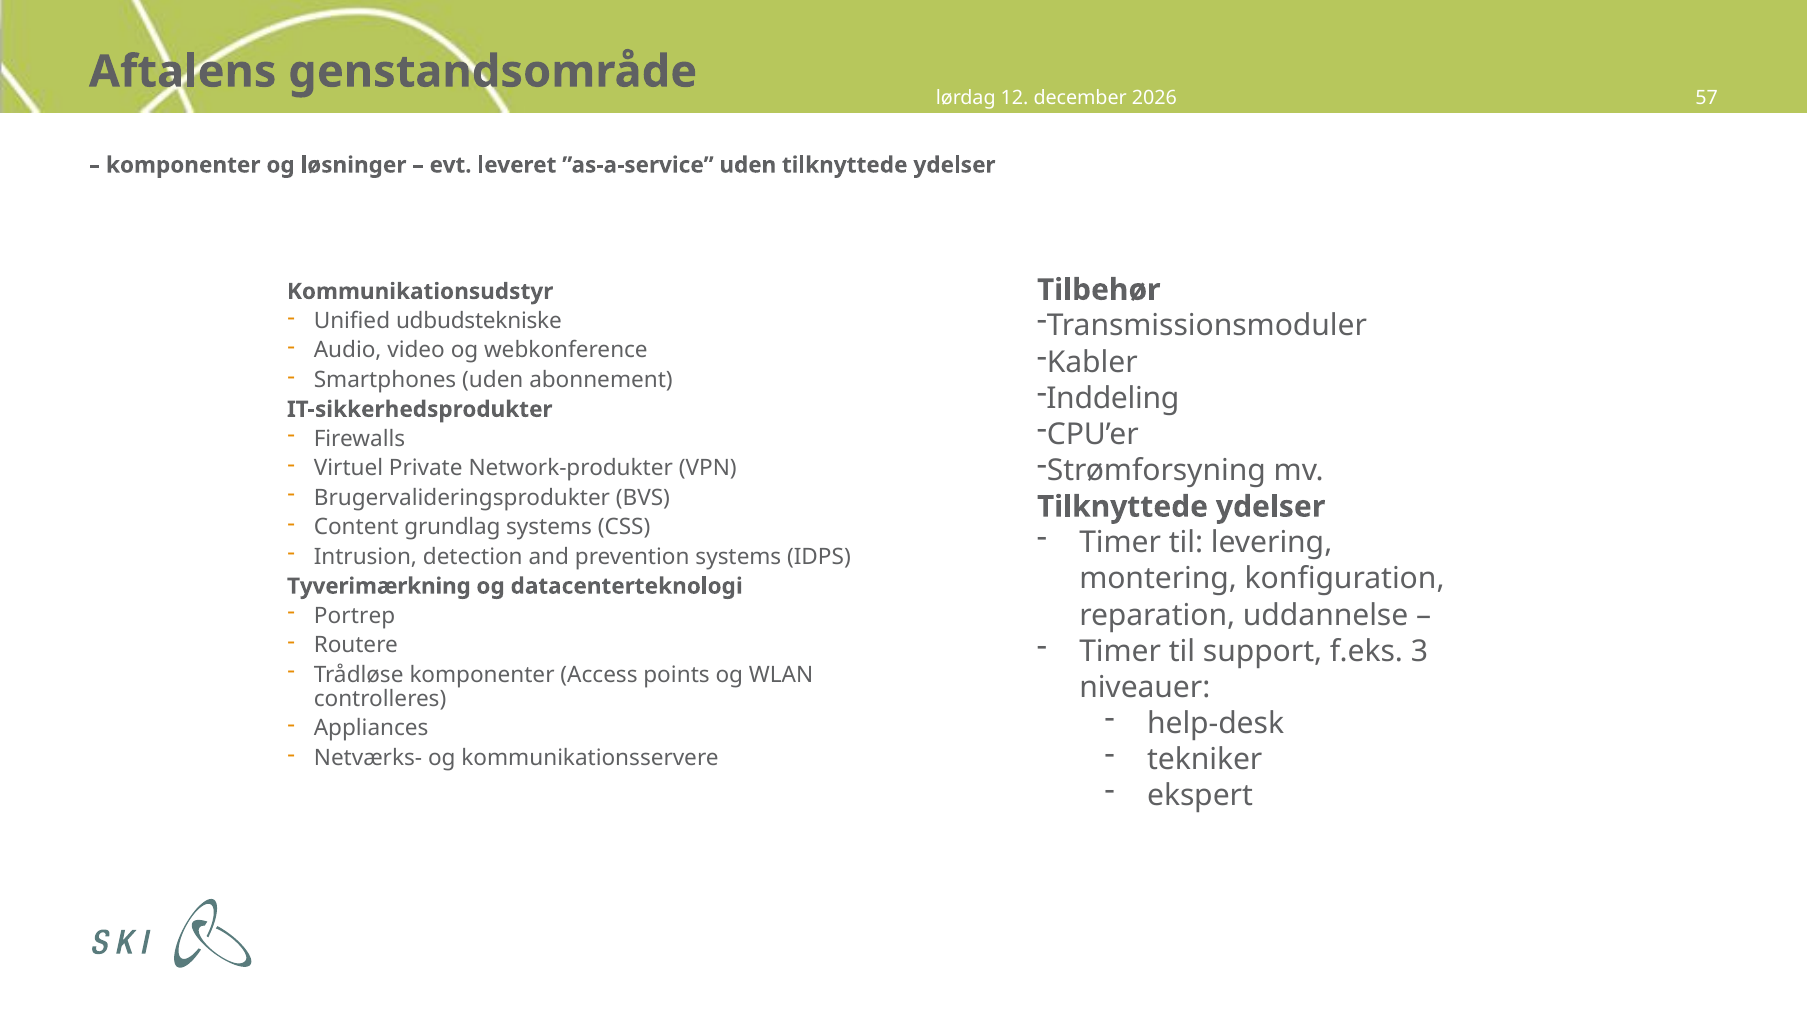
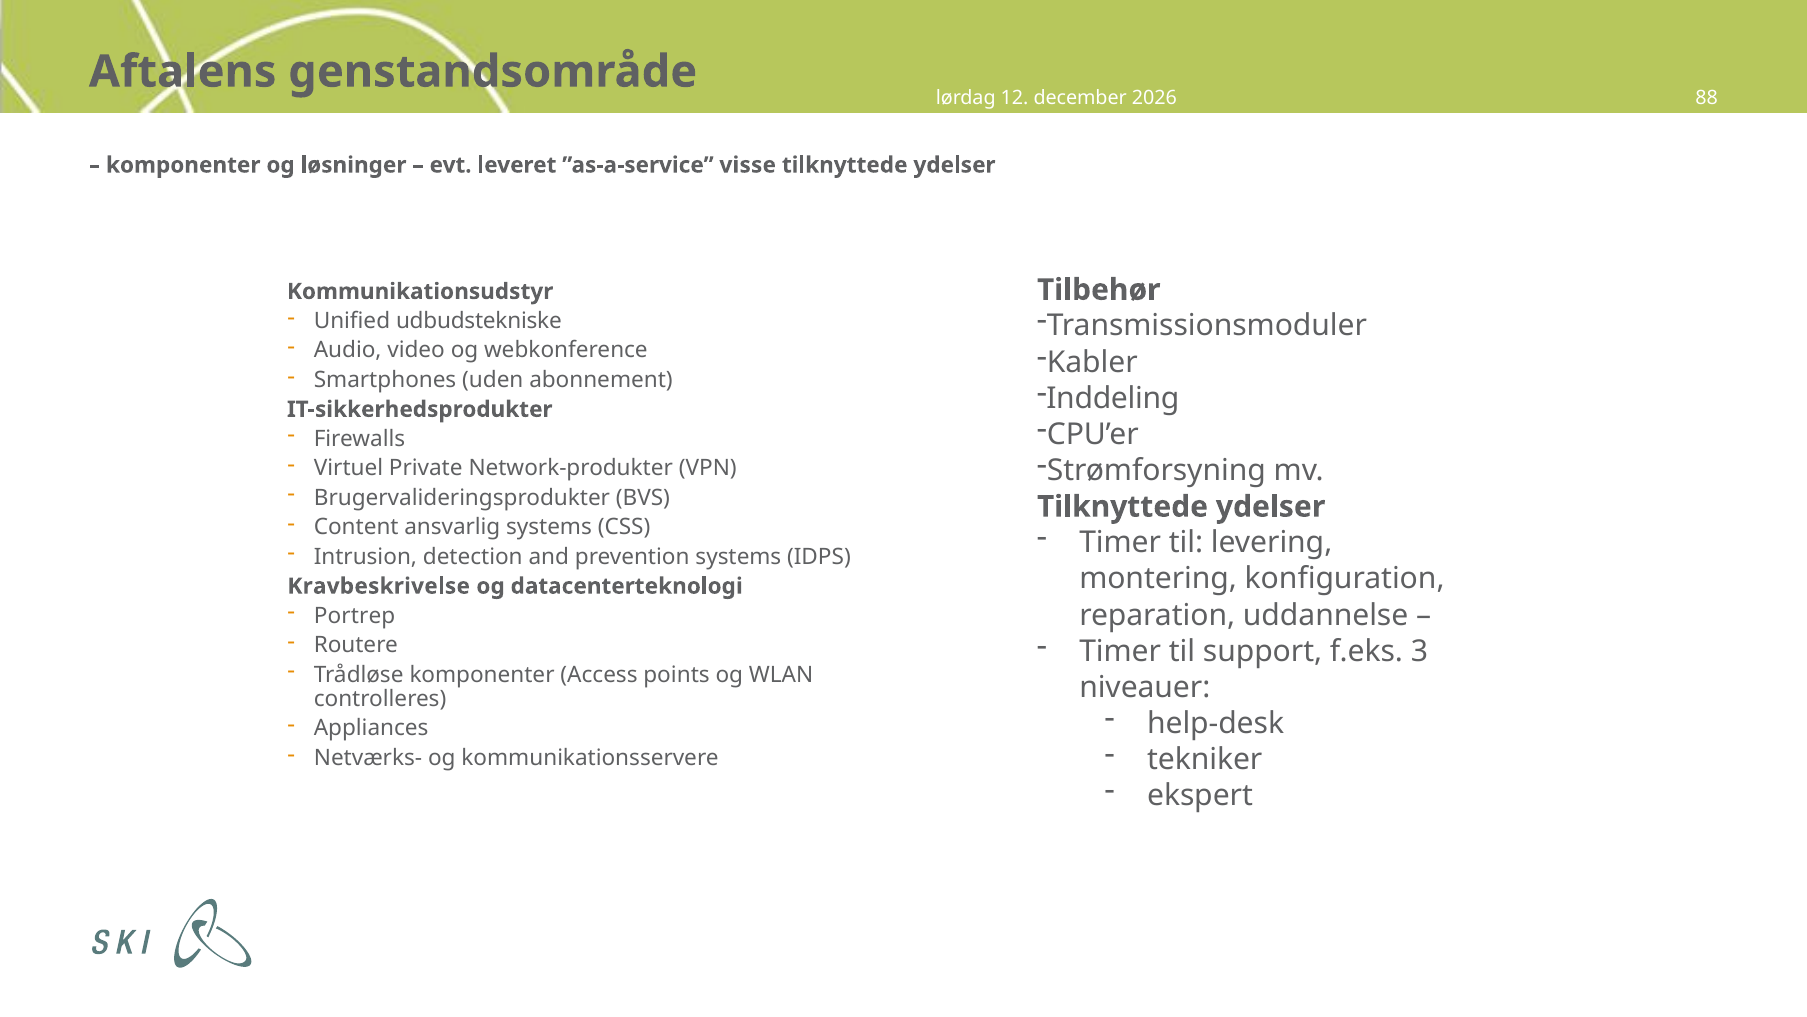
57: 57 -> 88
”as-a-service uden: uden -> visse
grundlag: grundlag -> ansvarlig
Tyverimærkning: Tyverimærkning -> Kravbeskrivelse
